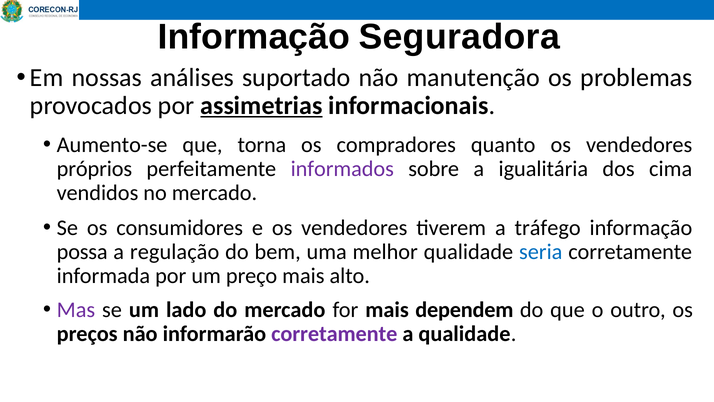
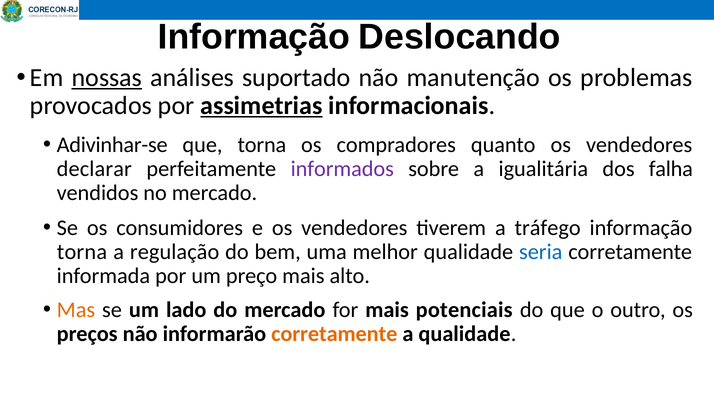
Seguradora: Seguradora -> Deslocando
nossas underline: none -> present
Aumento-se: Aumento-se -> Adivinhar-se
próprios: próprios -> declarar
cima: cima -> falha
possa at (82, 252): possa -> torna
Mas colour: purple -> orange
dependem: dependem -> potenciais
corretamente at (334, 334) colour: purple -> orange
